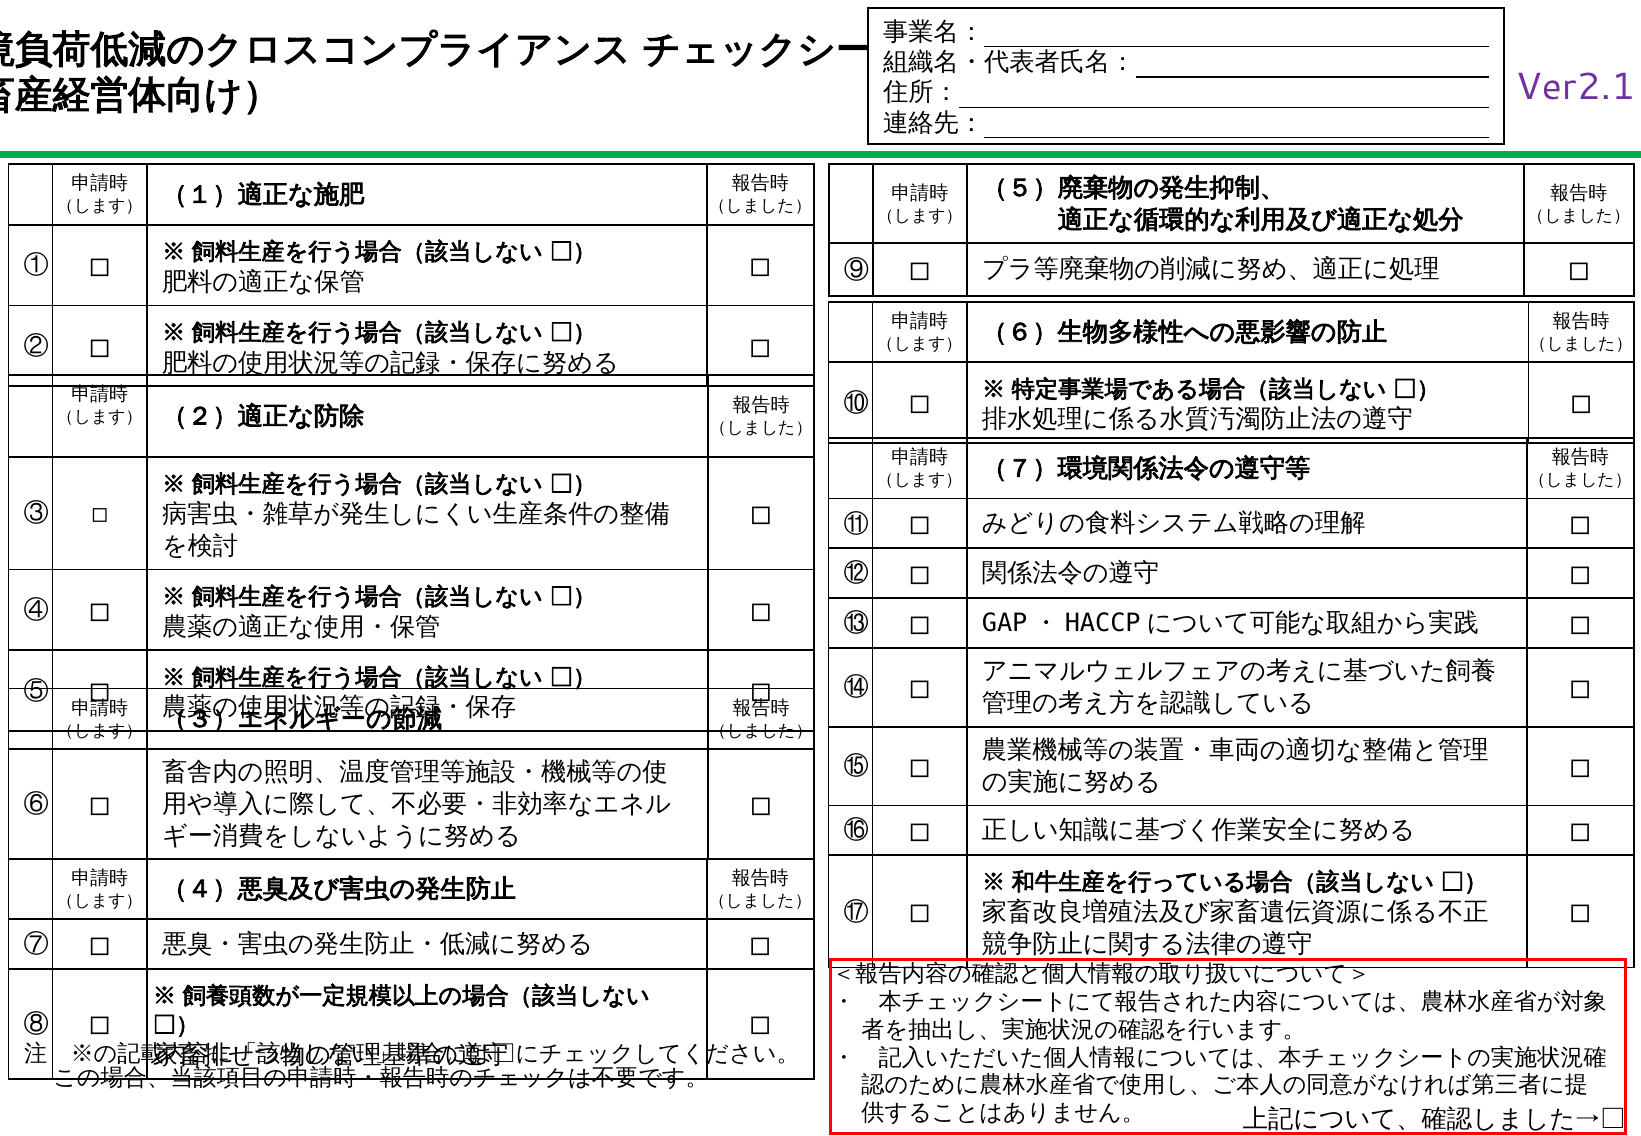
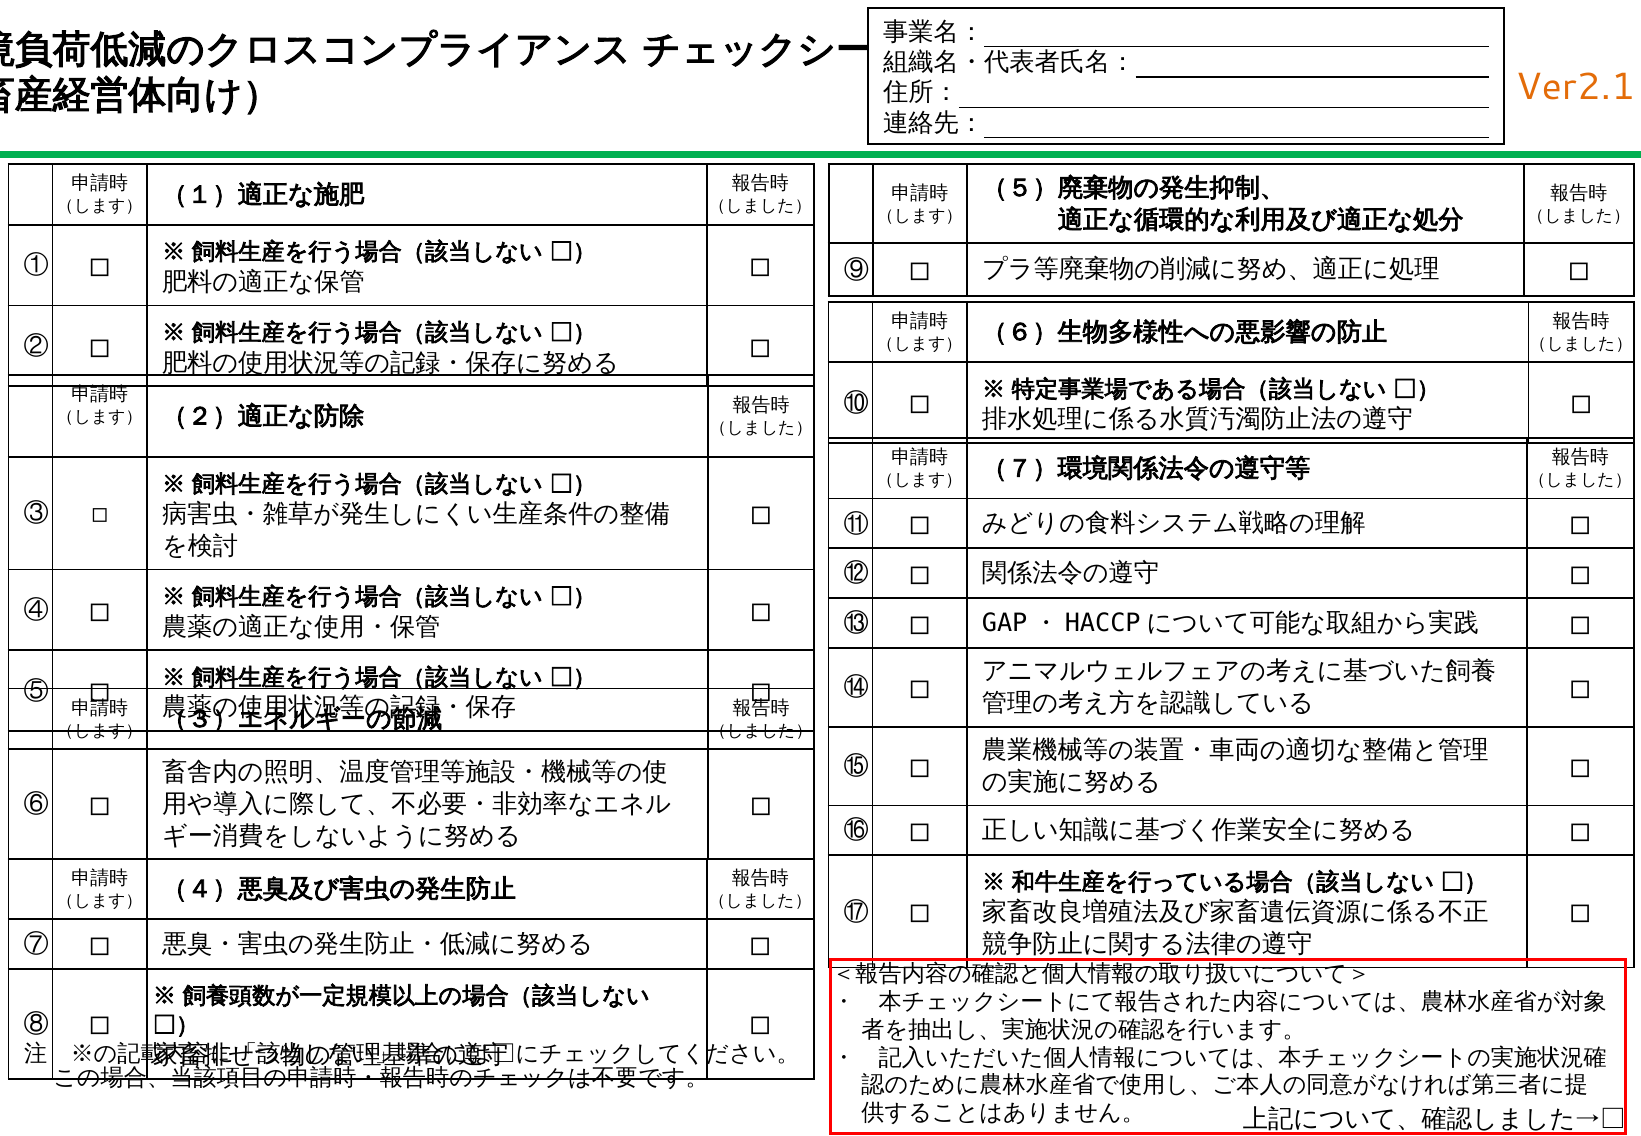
Ver2.1 colour: purple -> orange
